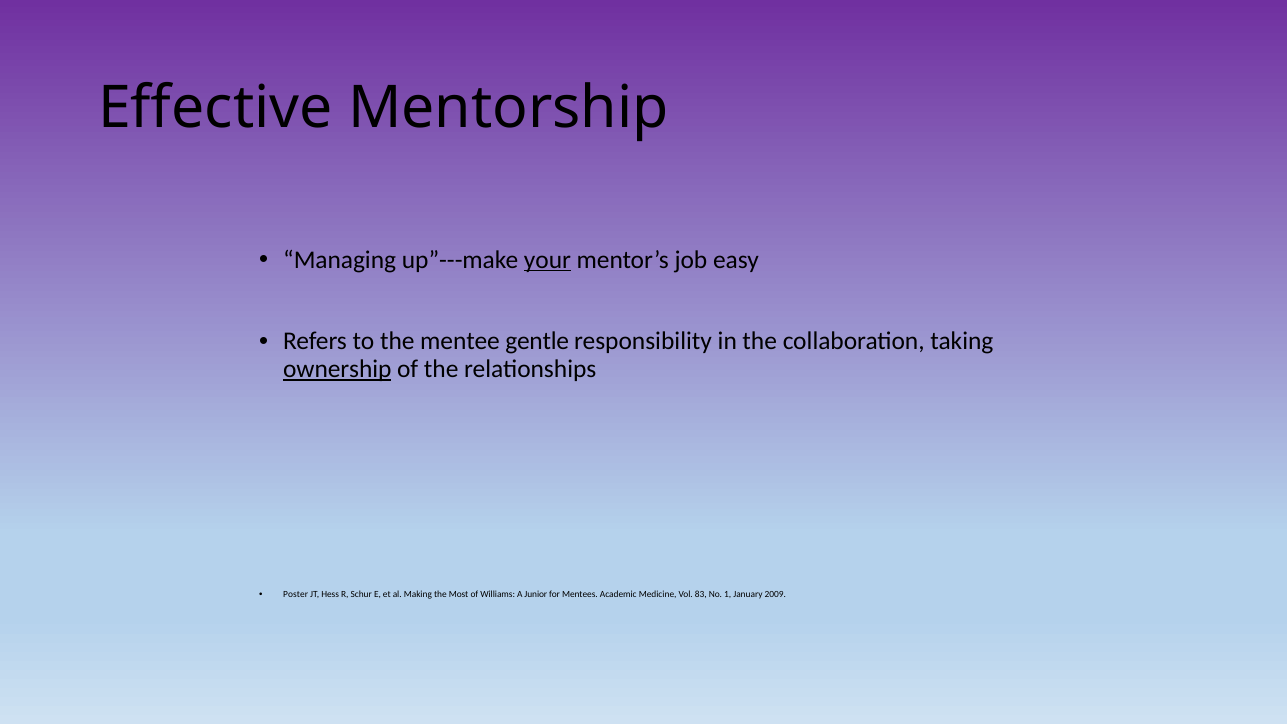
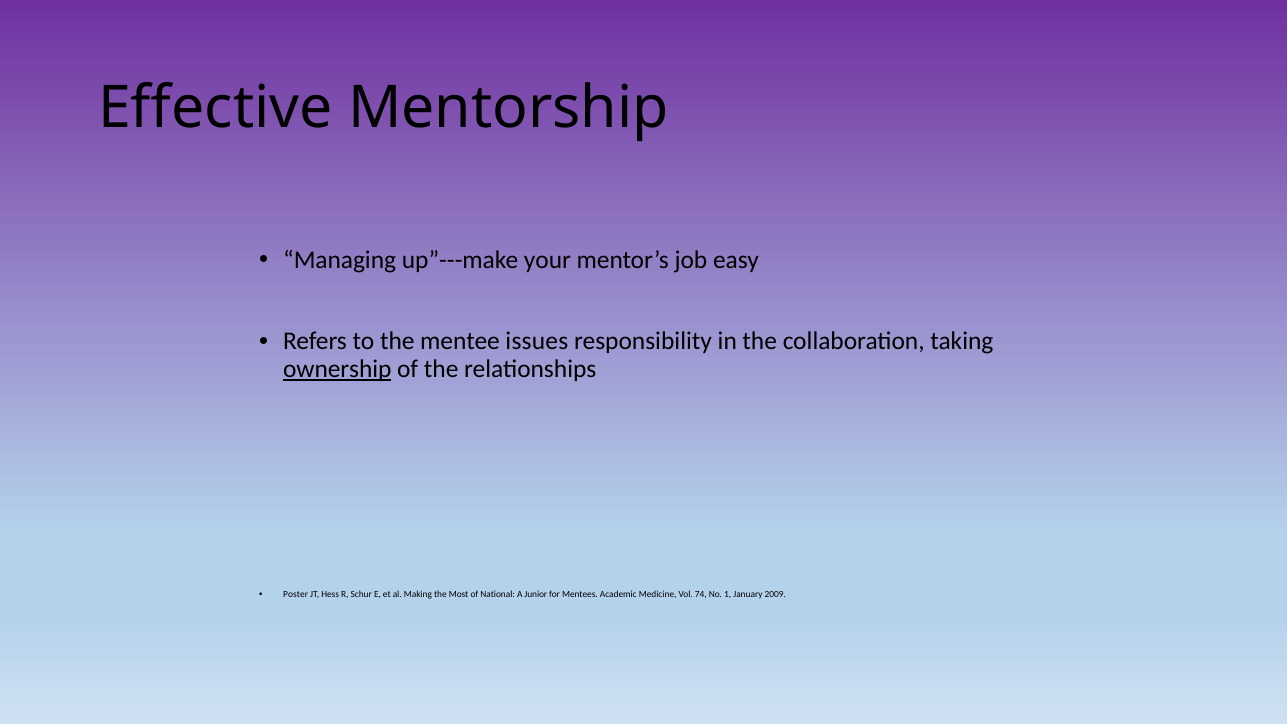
your underline: present -> none
gentle: gentle -> issues
Williams: Williams -> National
83: 83 -> 74
